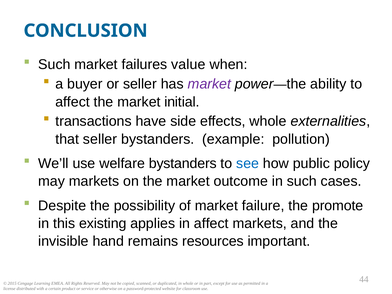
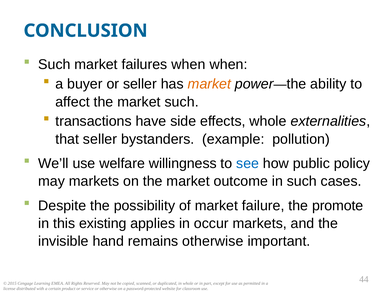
failures value: value -> when
market at (209, 84) colour: purple -> orange
market initial: initial -> such
welfare bystanders: bystanders -> willingness
in affect: affect -> occur
remains resources: resources -> otherwise
